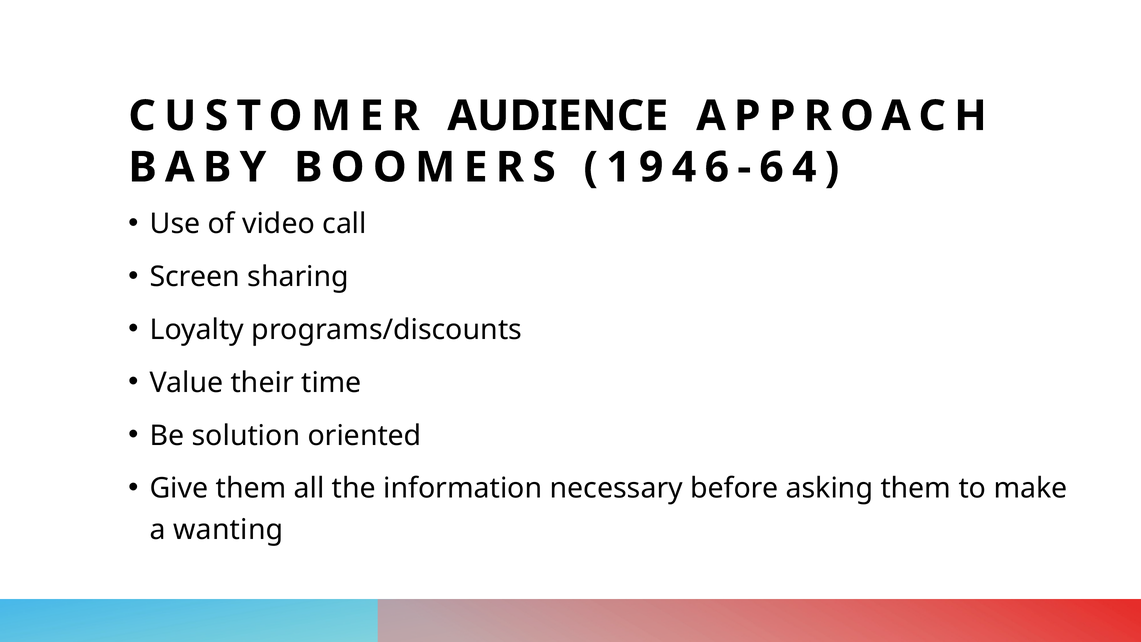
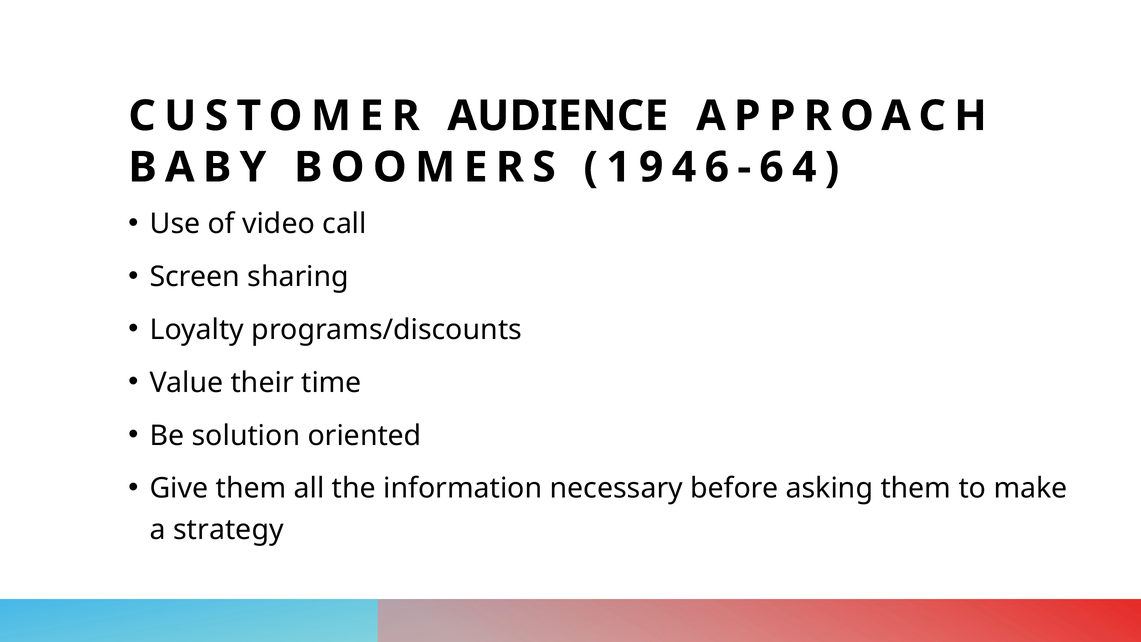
wanting: wanting -> strategy
